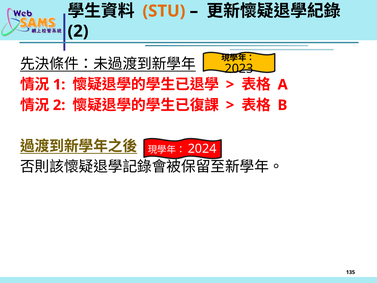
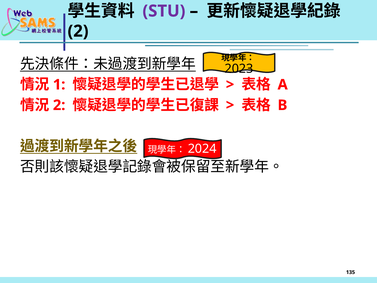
STU colour: orange -> purple
